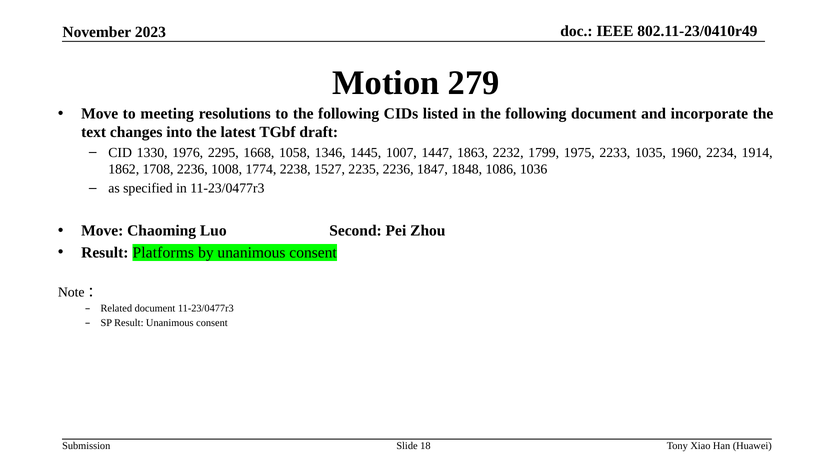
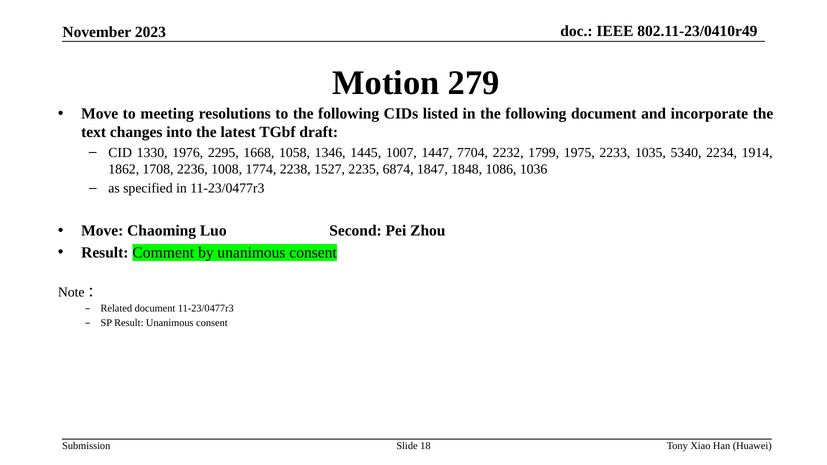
1863: 1863 -> 7704
1960: 1960 -> 5340
2235 2236: 2236 -> 6874
Platforms: Platforms -> Comment
